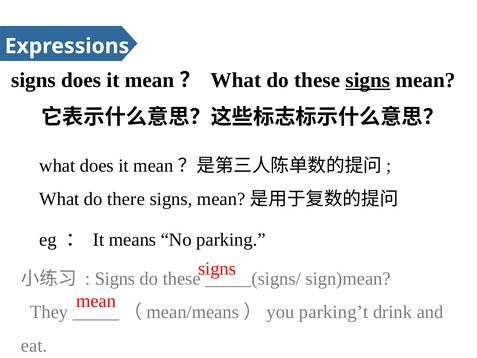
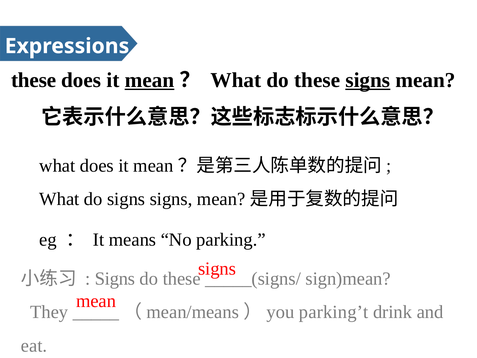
signs at (33, 80): signs -> these
mean at (149, 80) underline: none -> present
do there: there -> signs
